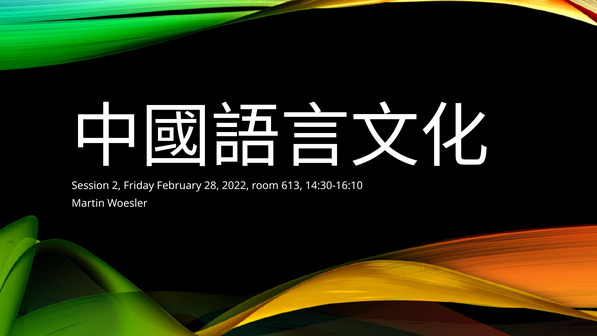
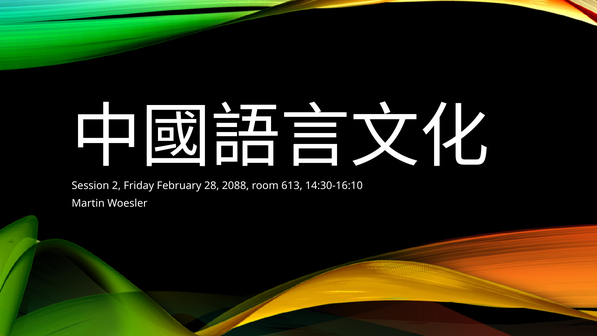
2022: 2022 -> 2088
